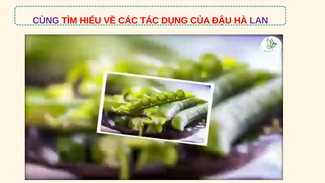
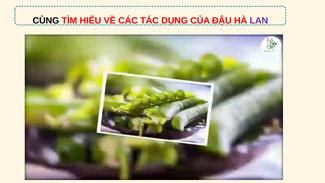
CÙNG colour: purple -> black
